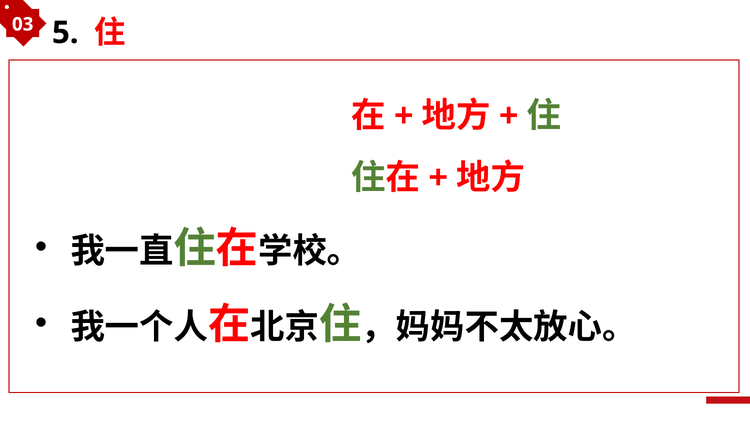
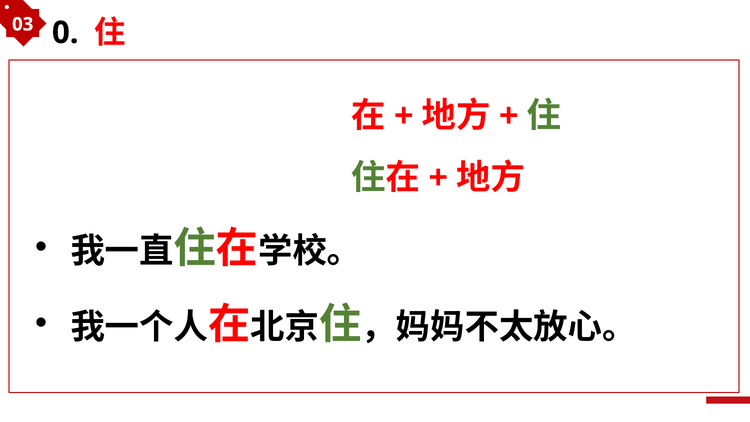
5: 5 -> 0
